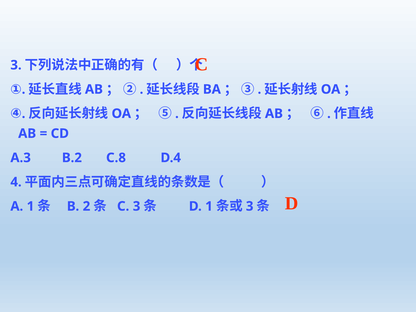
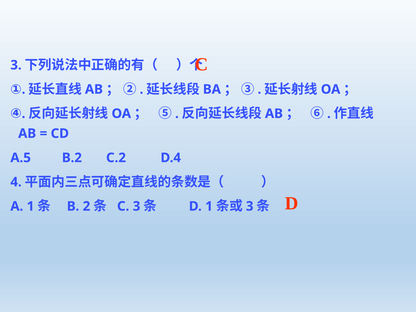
A.3: A.3 -> A.5
C.8: C.8 -> C.2
